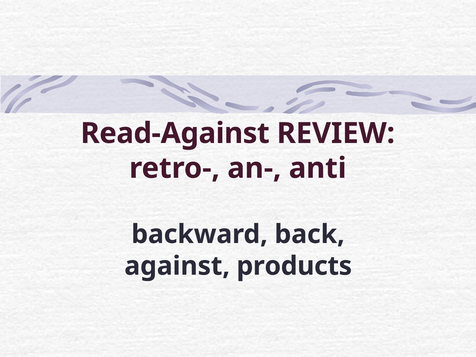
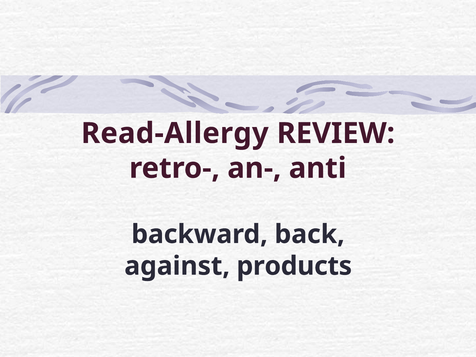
Read-Against: Read-Against -> Read-Allergy
